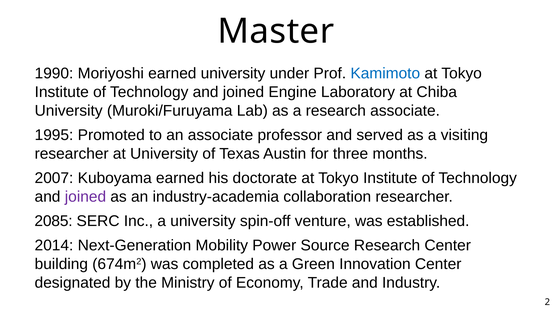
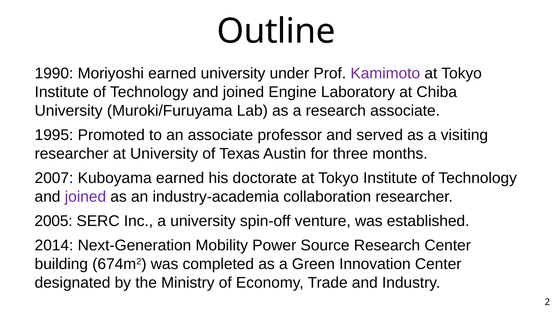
Master: Master -> Outline
Kamimoto colour: blue -> purple
2085: 2085 -> 2005
